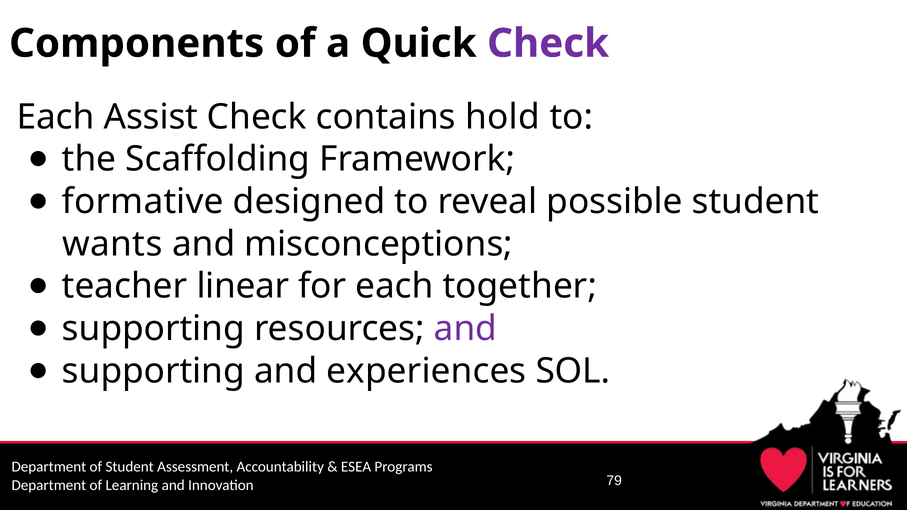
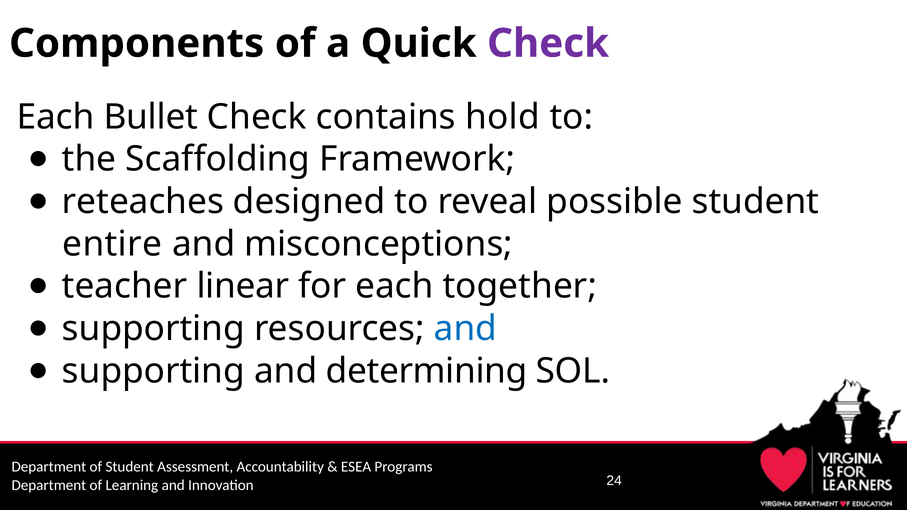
Assist: Assist -> Bullet
formative: formative -> reteaches
wants: wants -> entire
and at (465, 329) colour: purple -> blue
experiences: experiences -> determining
79: 79 -> 24
